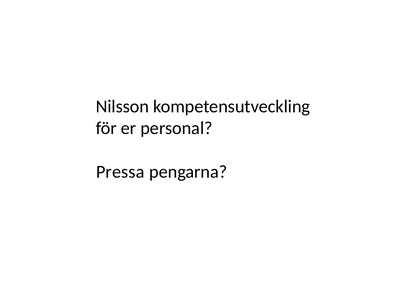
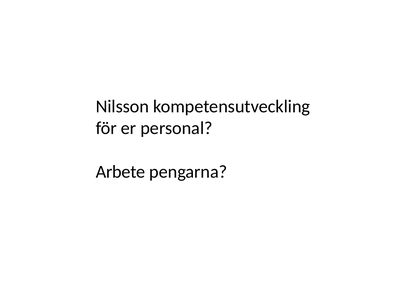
Pressa: Pressa -> Arbete
